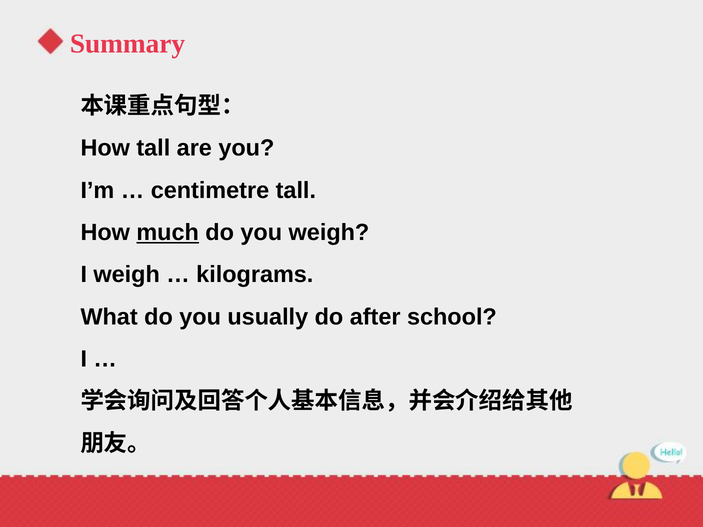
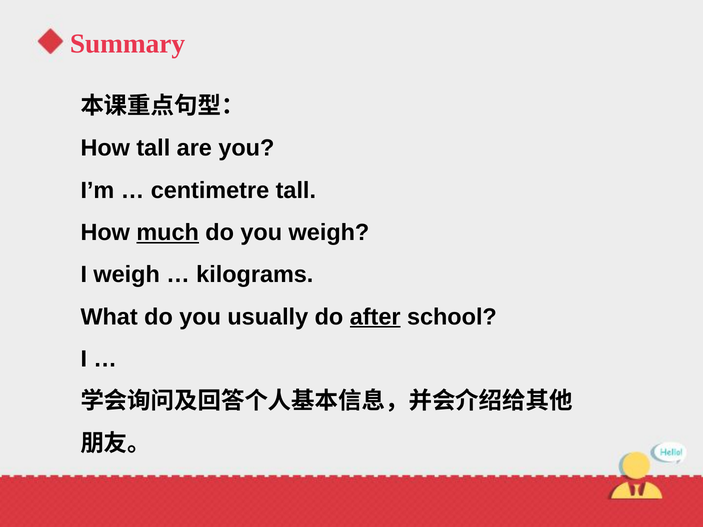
after underline: none -> present
